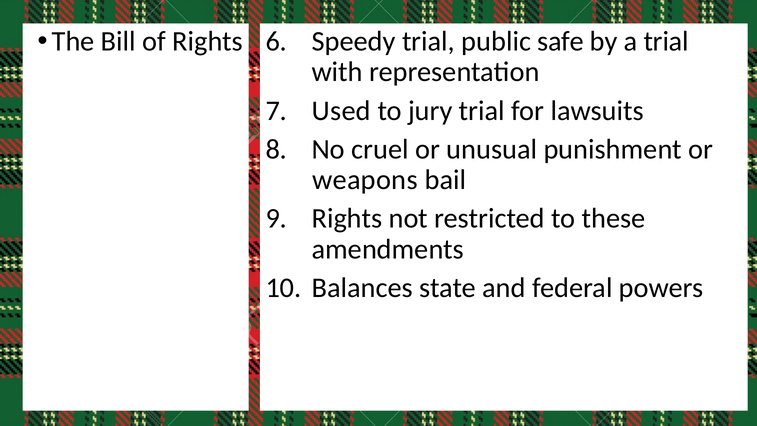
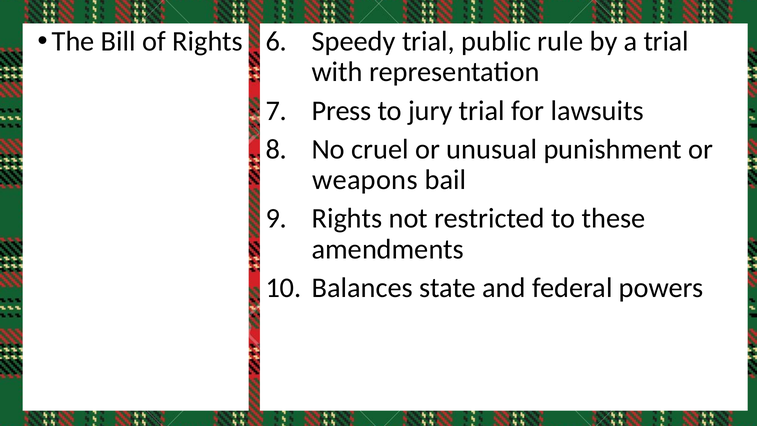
safe: safe -> rule
Used: Used -> Press
